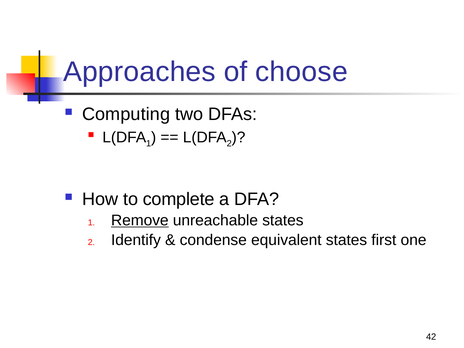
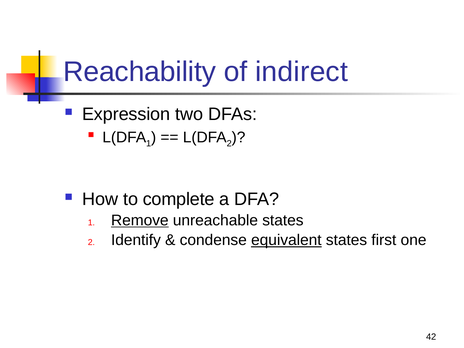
Approaches: Approaches -> Reachability
choose: choose -> indirect
Computing: Computing -> Expression
equivalent underline: none -> present
